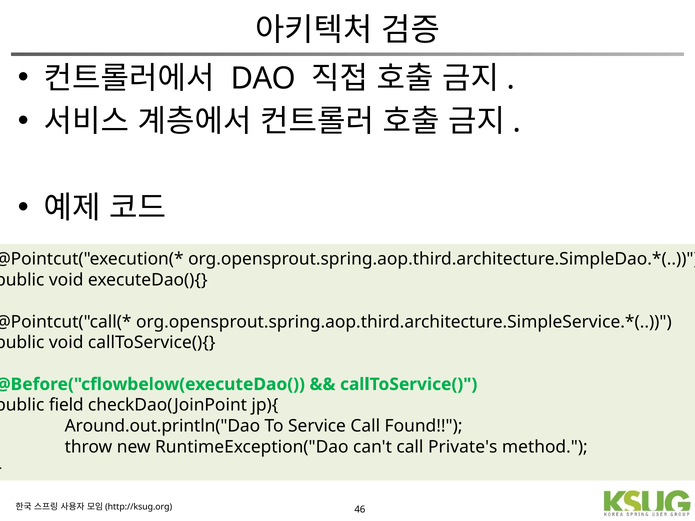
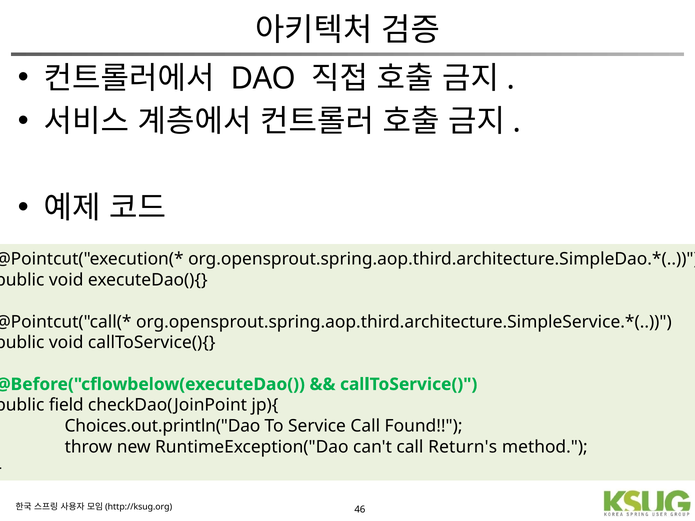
Around.out.println("Dao: Around.out.println("Dao -> Choices.out.println("Dao
Private's: Private's -> Return's
